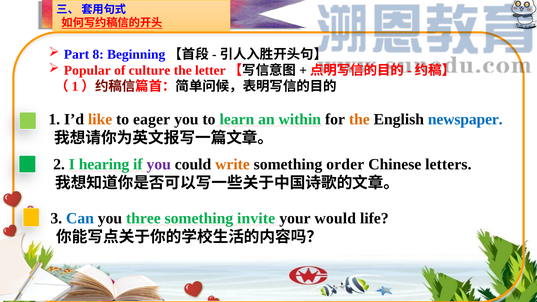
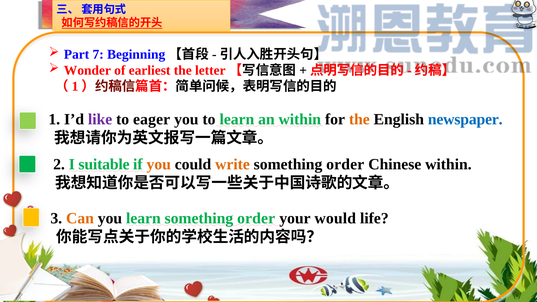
8: 8 -> 7
Popular: Popular -> Wonder
culture: culture -> earliest
like colour: orange -> purple
hearing: hearing -> suitable
you at (159, 164) colour: purple -> orange
Chinese letters: letters -> within
Can colour: blue -> orange
you three: three -> learn
invite at (256, 218): invite -> order
